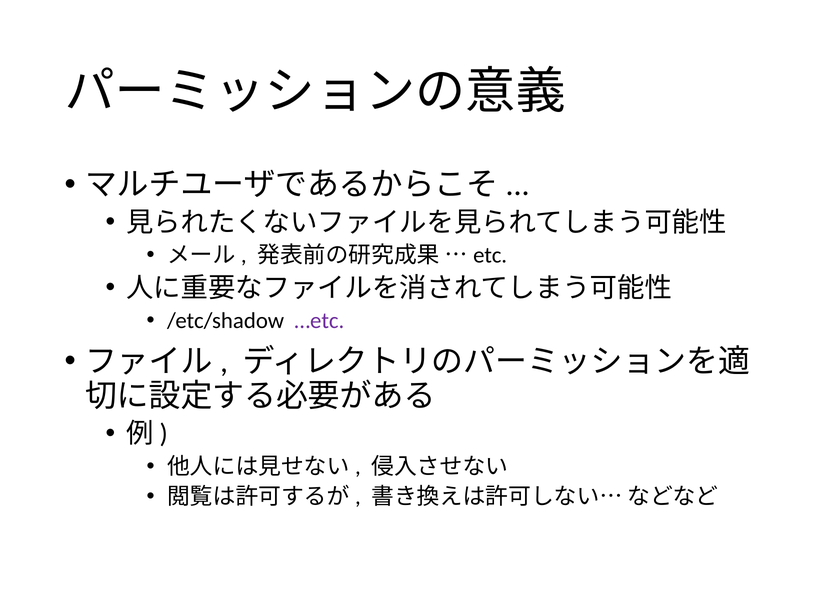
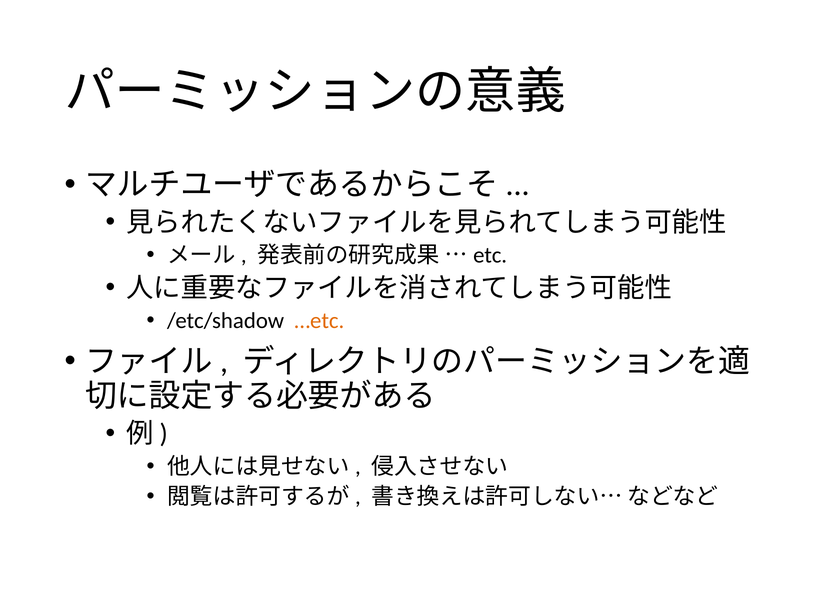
…etc at (319, 321) colour: purple -> orange
